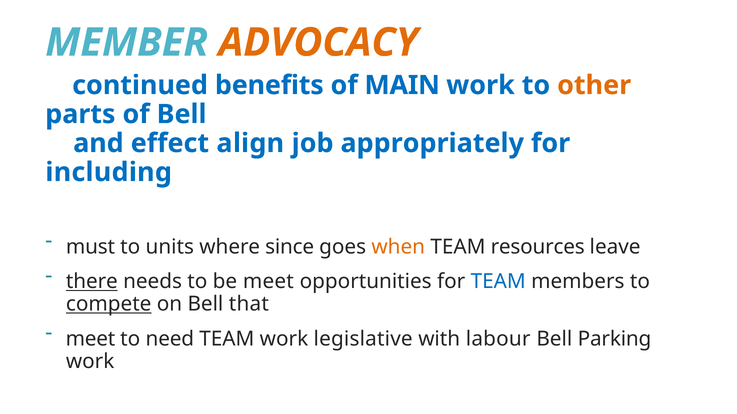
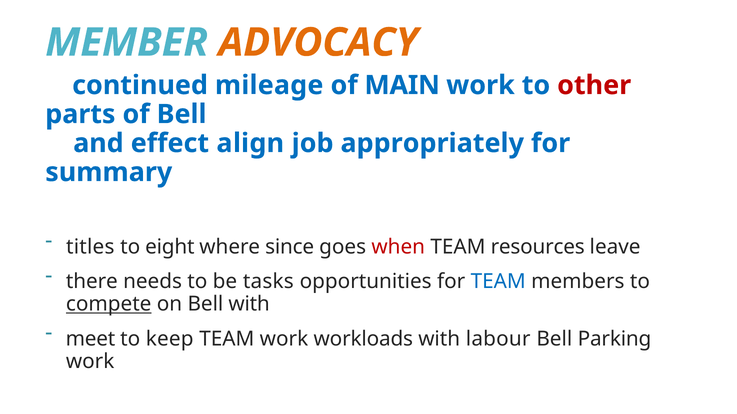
benefits: benefits -> mileage
other colour: orange -> red
including: including -> summary
must: must -> titles
units: units -> eight
when colour: orange -> red
there underline: present -> none
be meet: meet -> tasks
Bell that: that -> with
need: need -> keep
legislative: legislative -> workloads
